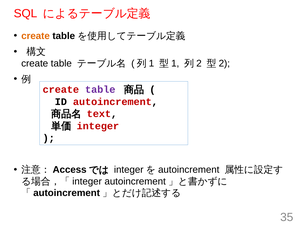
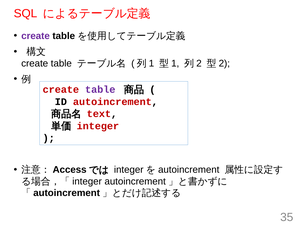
create at (36, 36) colour: orange -> purple
